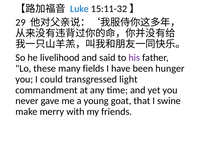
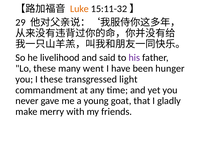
Luke colour: blue -> orange
fields: fields -> went
I could: could -> these
swine: swine -> gladly
